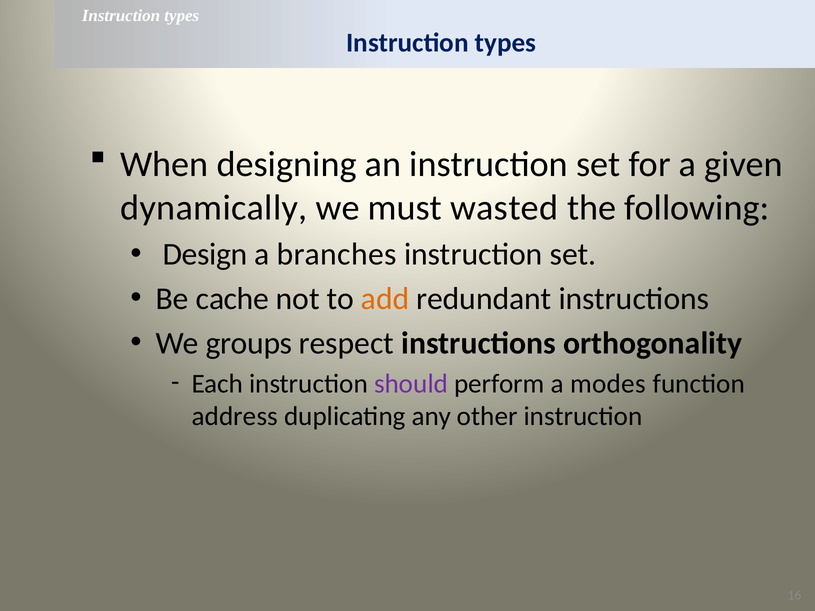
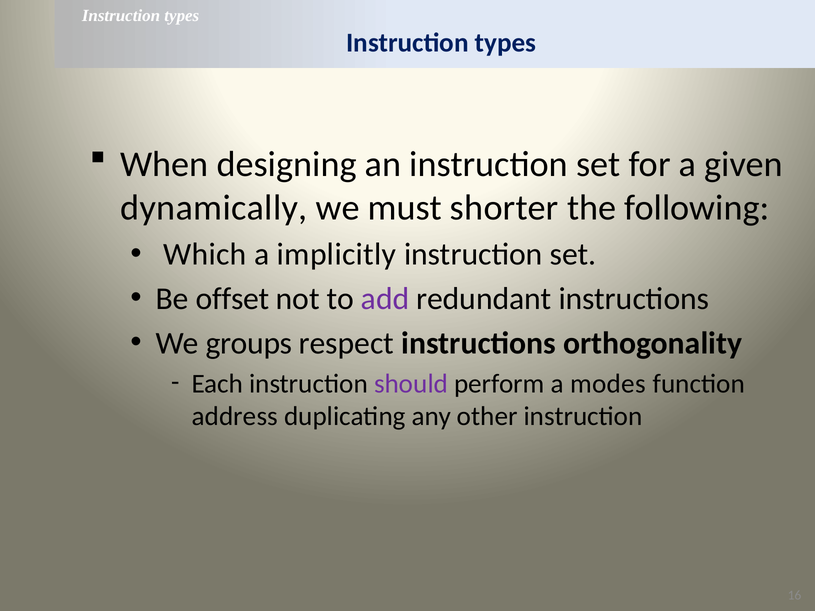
wasted: wasted -> shorter
Design: Design -> Which
branches: branches -> implicitly
cache: cache -> offset
add colour: orange -> purple
